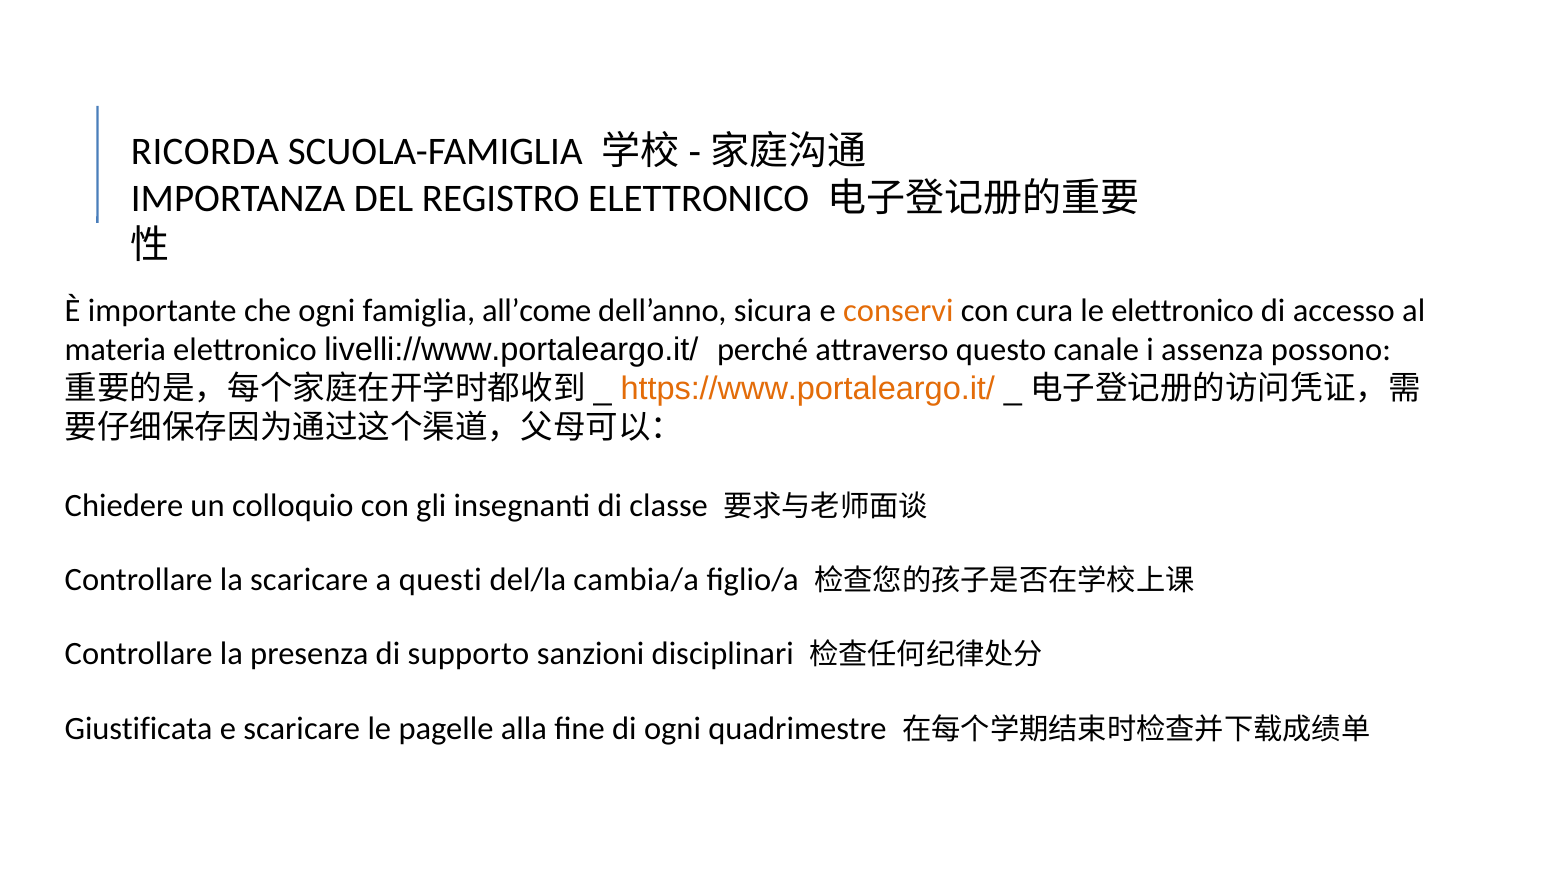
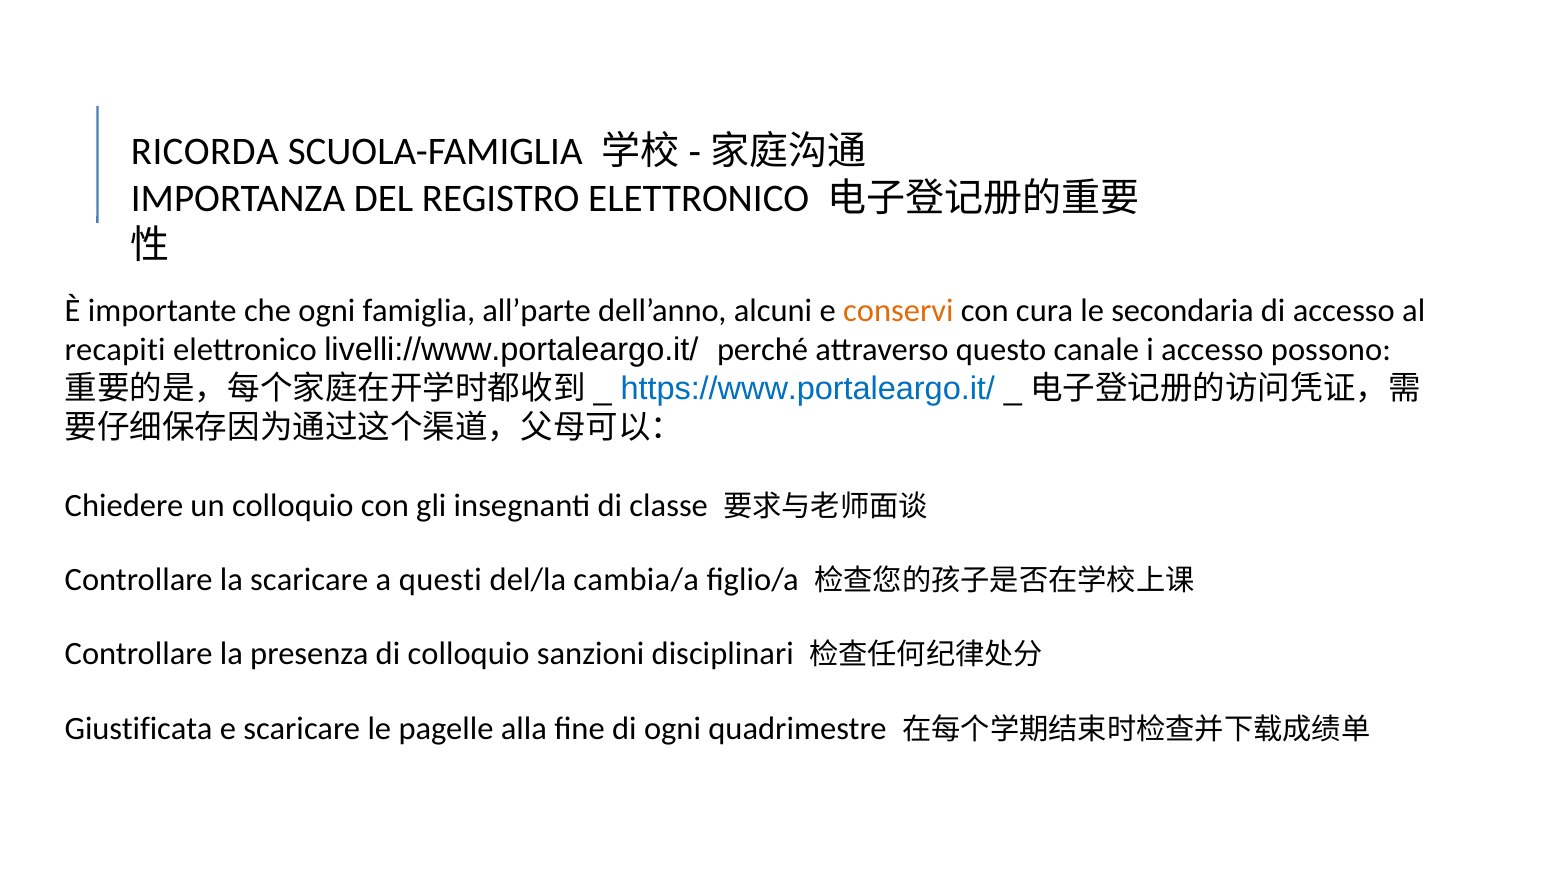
all’come: all’come -> all’parte
sicura: sicura -> alcuni
le elettronico: elettronico -> secondaria
materia: materia -> recapiti
i assenza: assenza -> accesso
https://www.portaleargo.it/ colour: orange -> blue
di supporto: supporto -> colloquio
